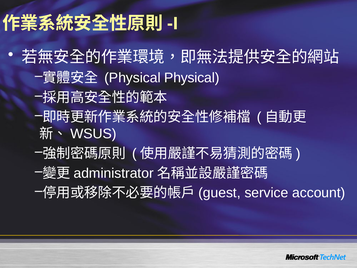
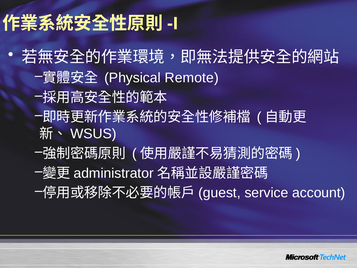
Physical Physical: Physical -> Remote
